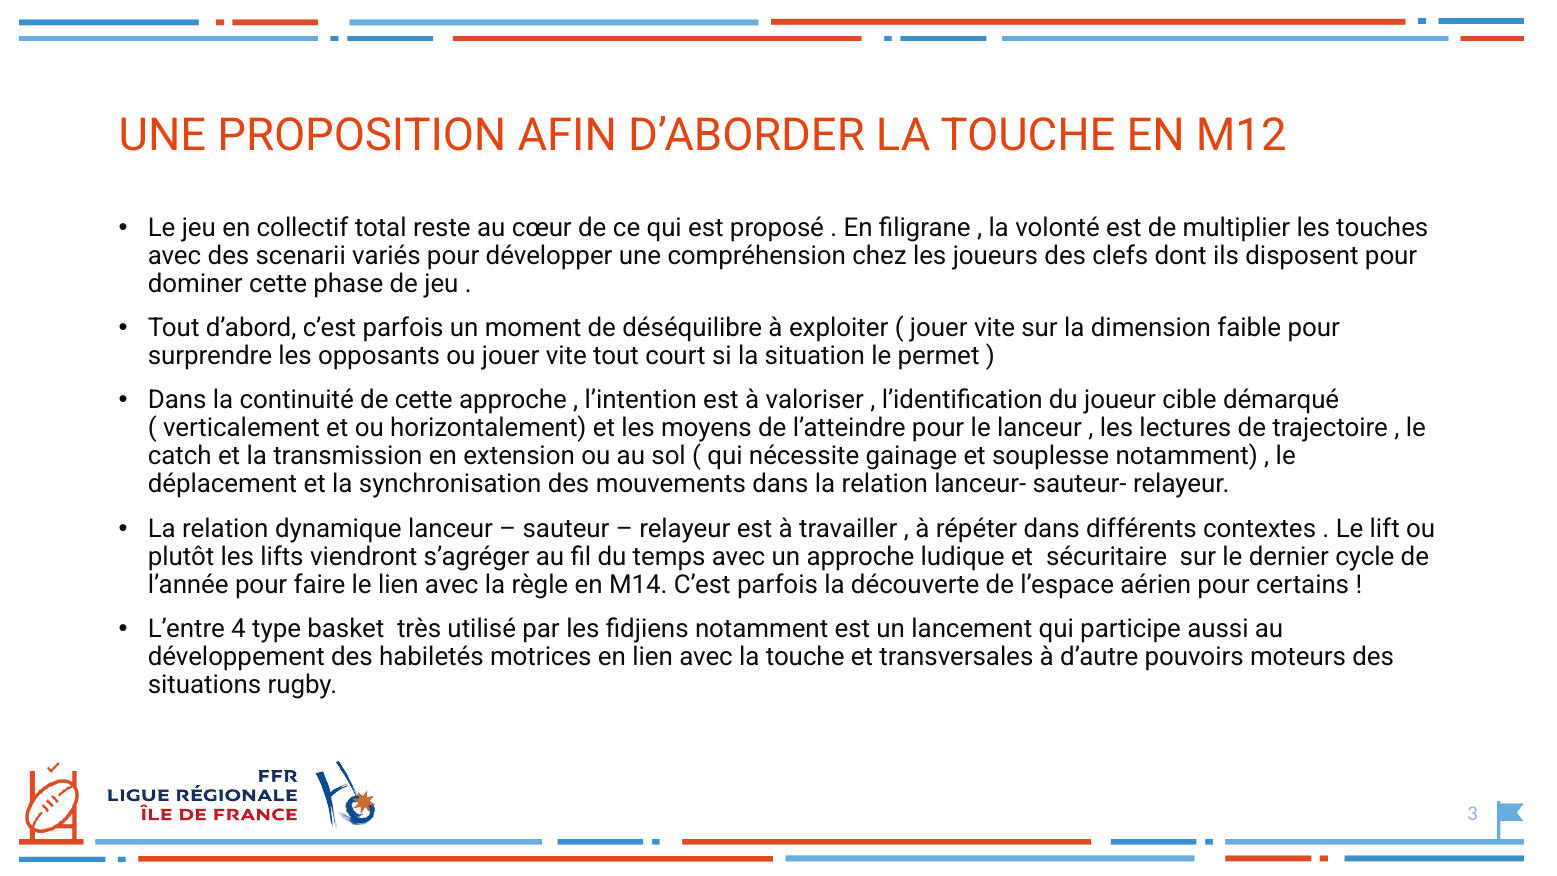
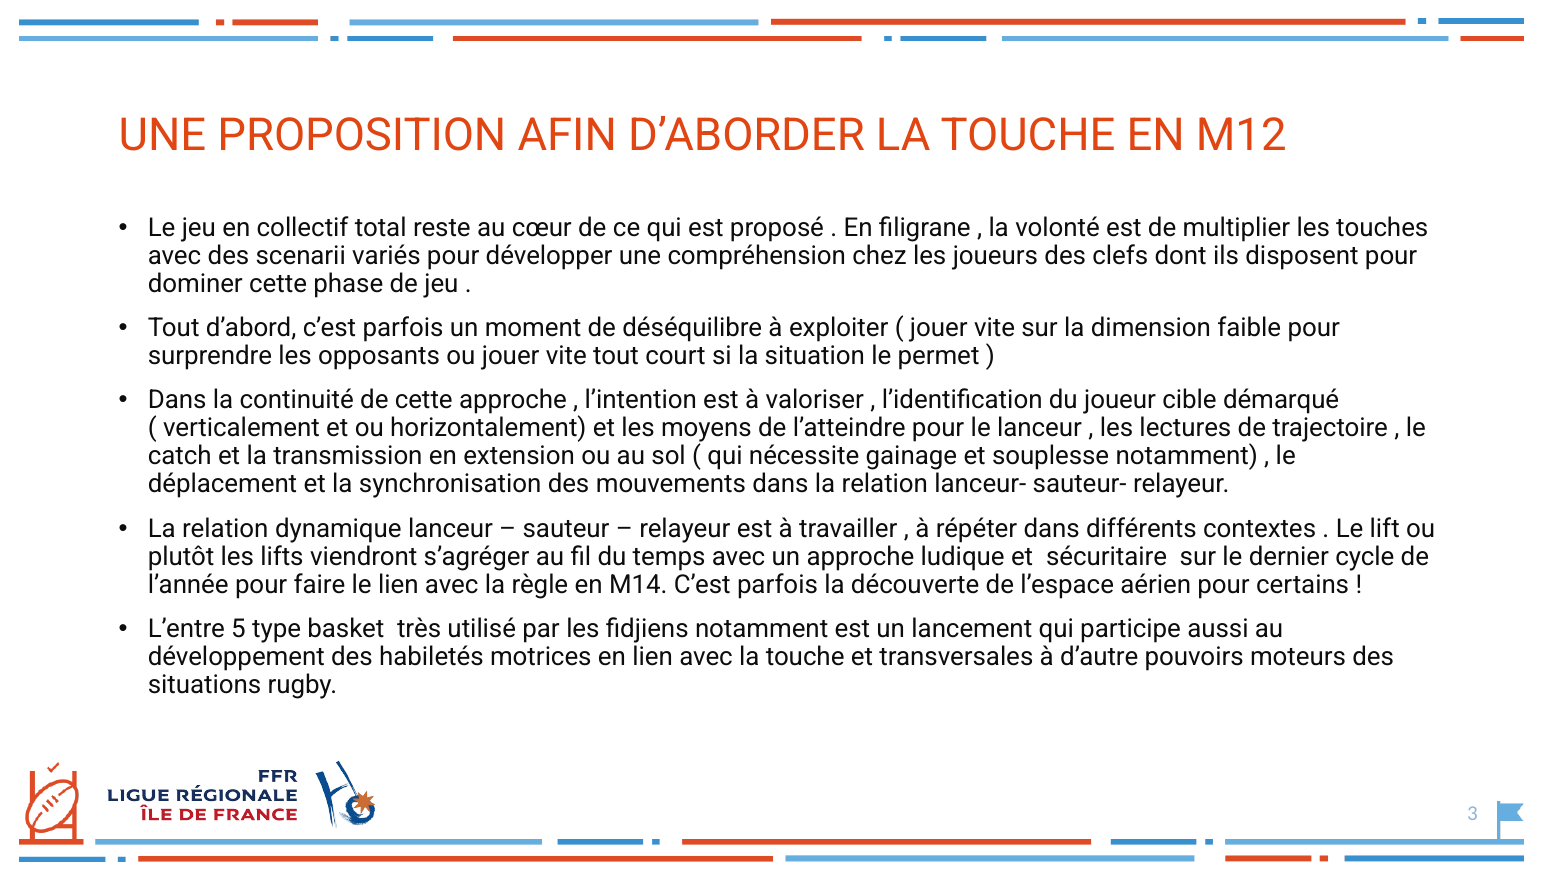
4: 4 -> 5
